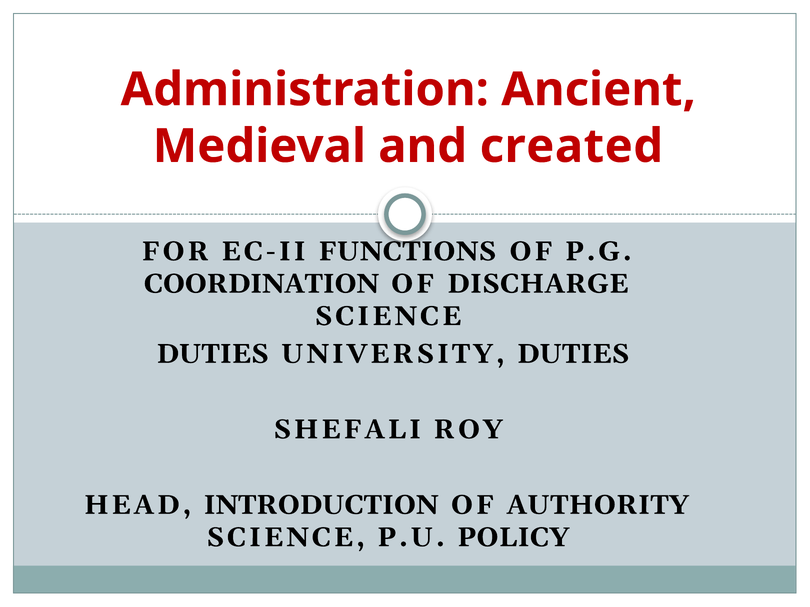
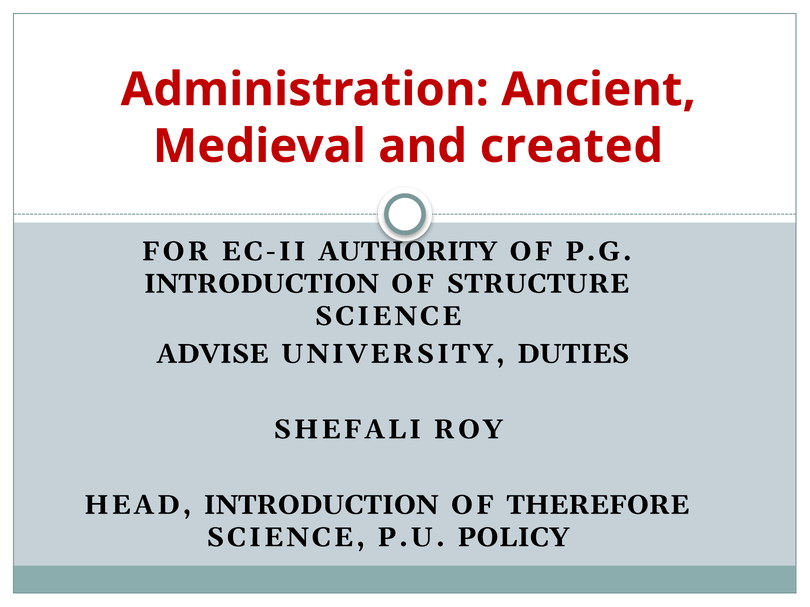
FUNCTIONS: FUNCTIONS -> AUTHORITY
COORDINATION at (261, 284): COORDINATION -> INTRODUCTION
DISCHARGE: DISCHARGE -> STRUCTURE
DUTIES at (213, 354): DUTIES -> ADVISE
AUTHORITY: AUTHORITY -> THEREFORE
